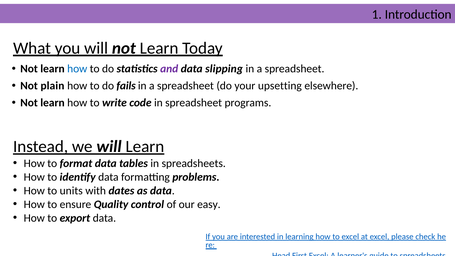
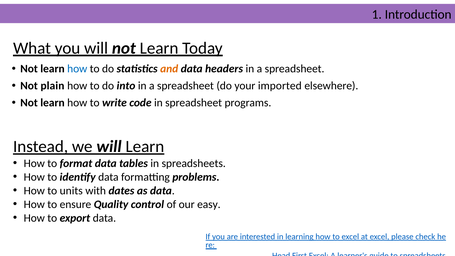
and colour: purple -> orange
slipping: slipping -> headers
fails: fails -> into
upsetting: upsetting -> imported
